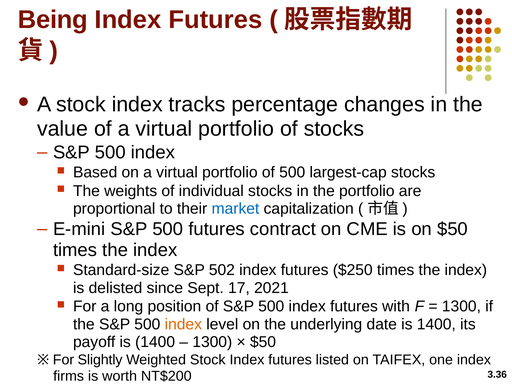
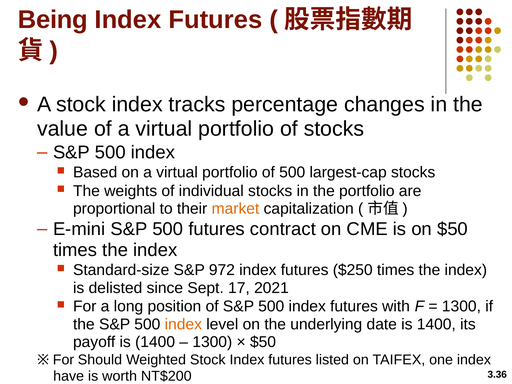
market colour: blue -> orange
502: 502 -> 972
Slightly: Slightly -> Should
firms: firms -> have
